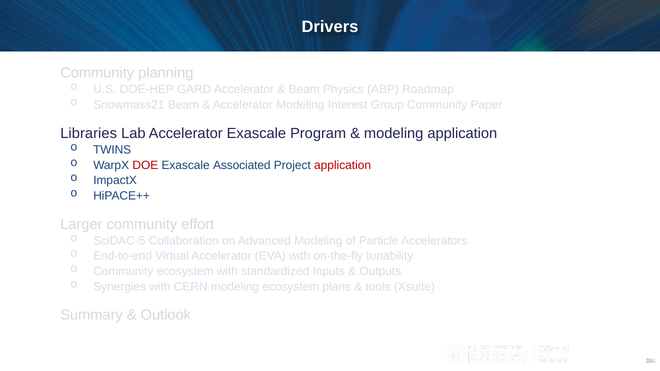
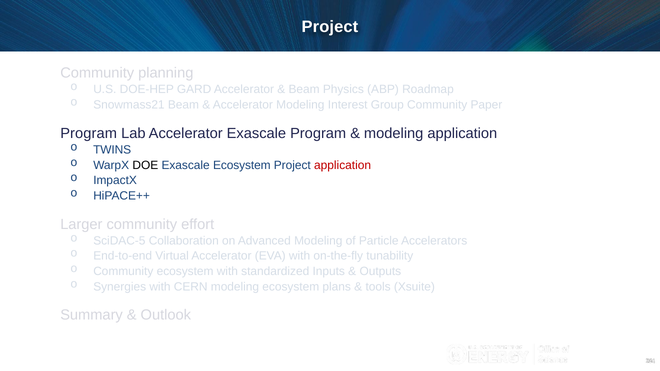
Drivers at (330, 27): Drivers -> Project
Libraries at (89, 133): Libraries -> Program
DOE colour: red -> black
Exascale Associated: Associated -> Ecosystem
